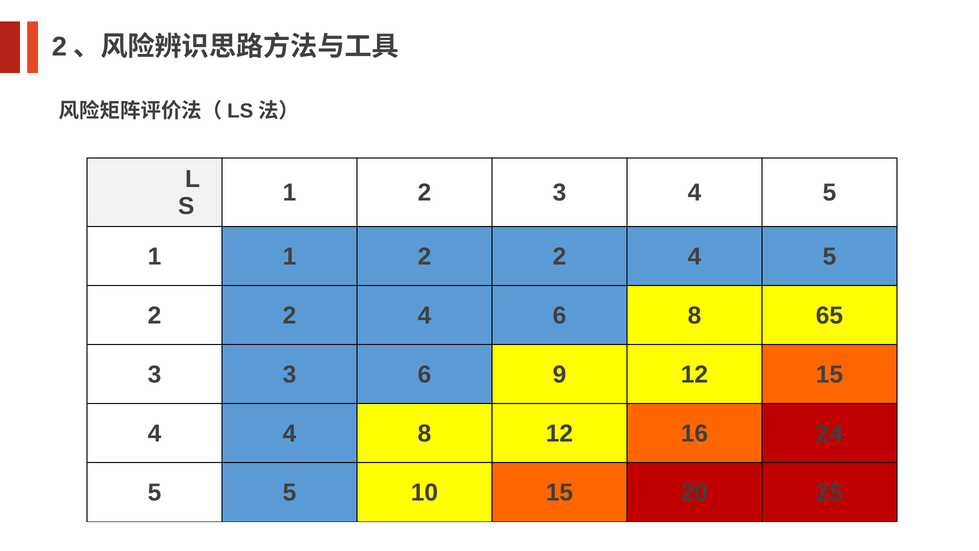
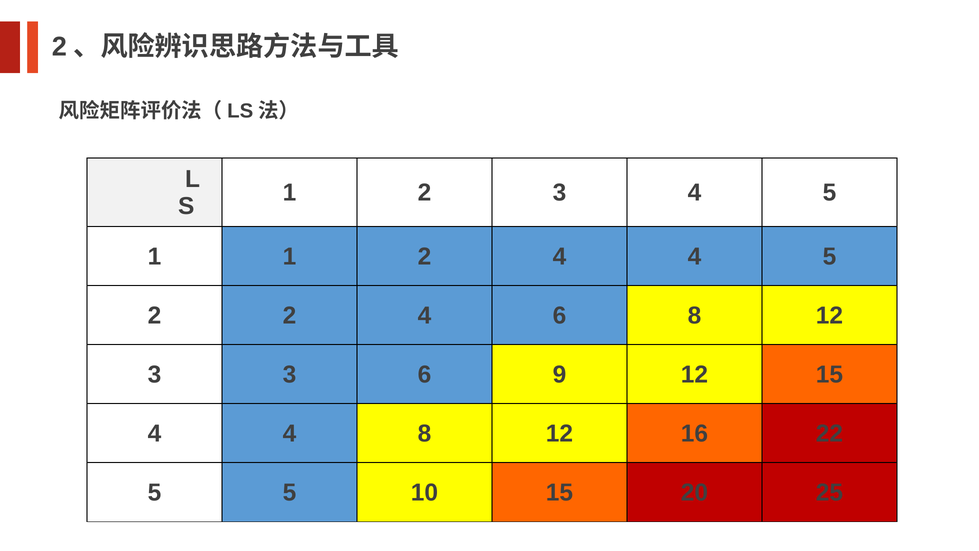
1 2 2: 2 -> 4
6 8 65: 65 -> 12
24: 24 -> 22
